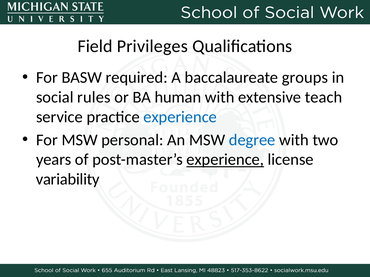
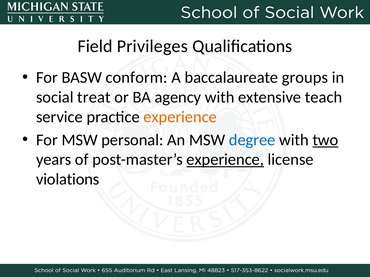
required: required -> conform
rules: rules -> treat
human: human -> agency
experience at (180, 117) colour: blue -> orange
two underline: none -> present
variability: variability -> violations
